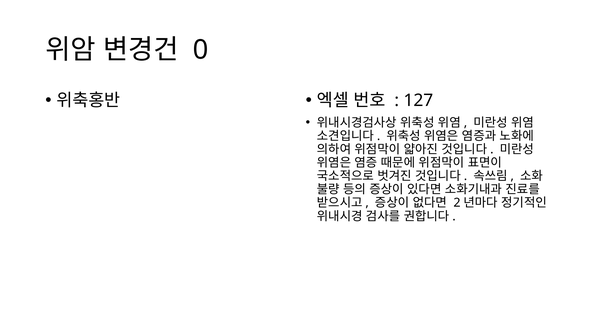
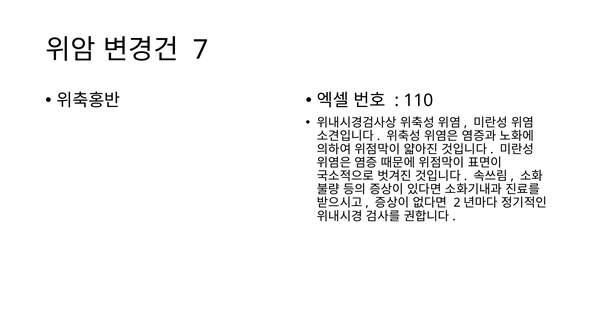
0: 0 -> 7
127: 127 -> 110
